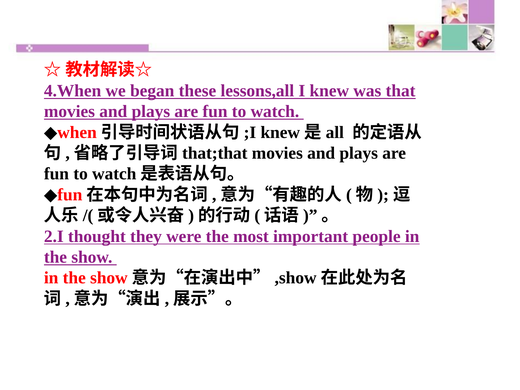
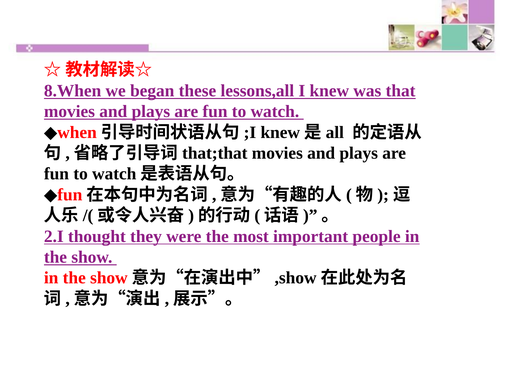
4.When: 4.When -> 8.When
